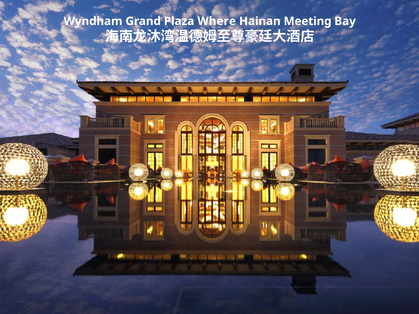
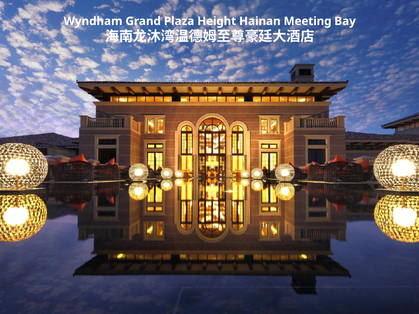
Where: Where -> Height
